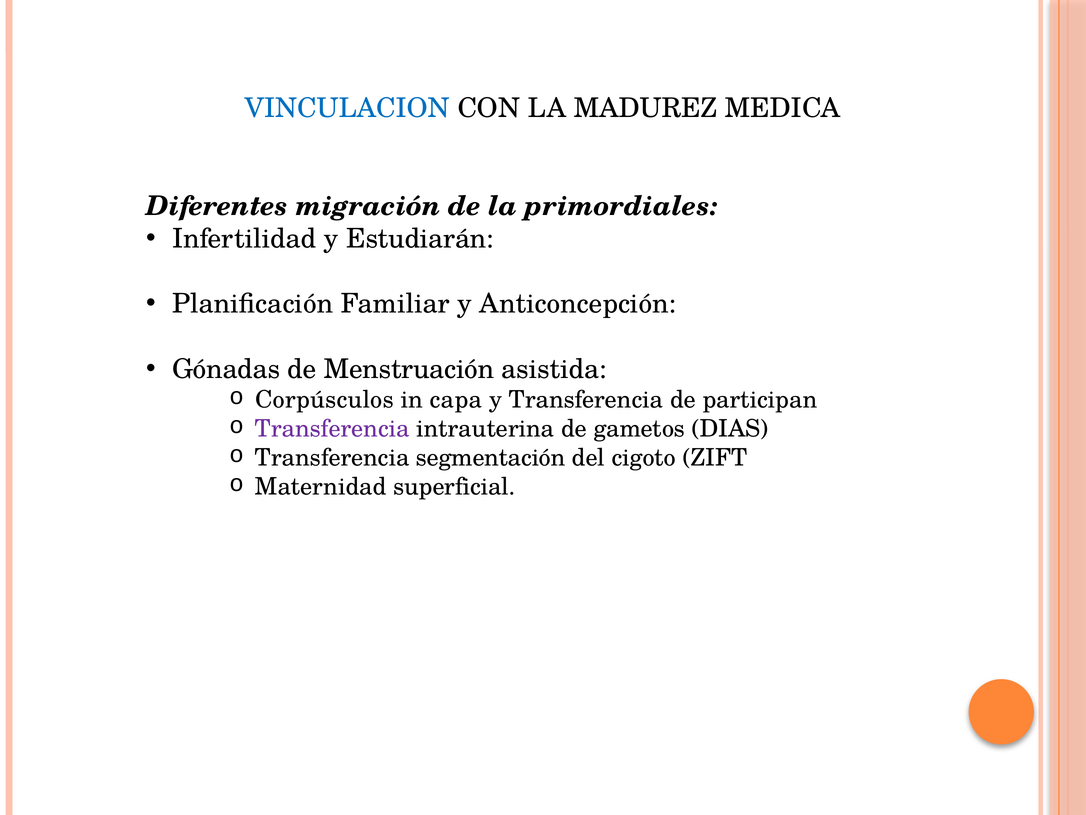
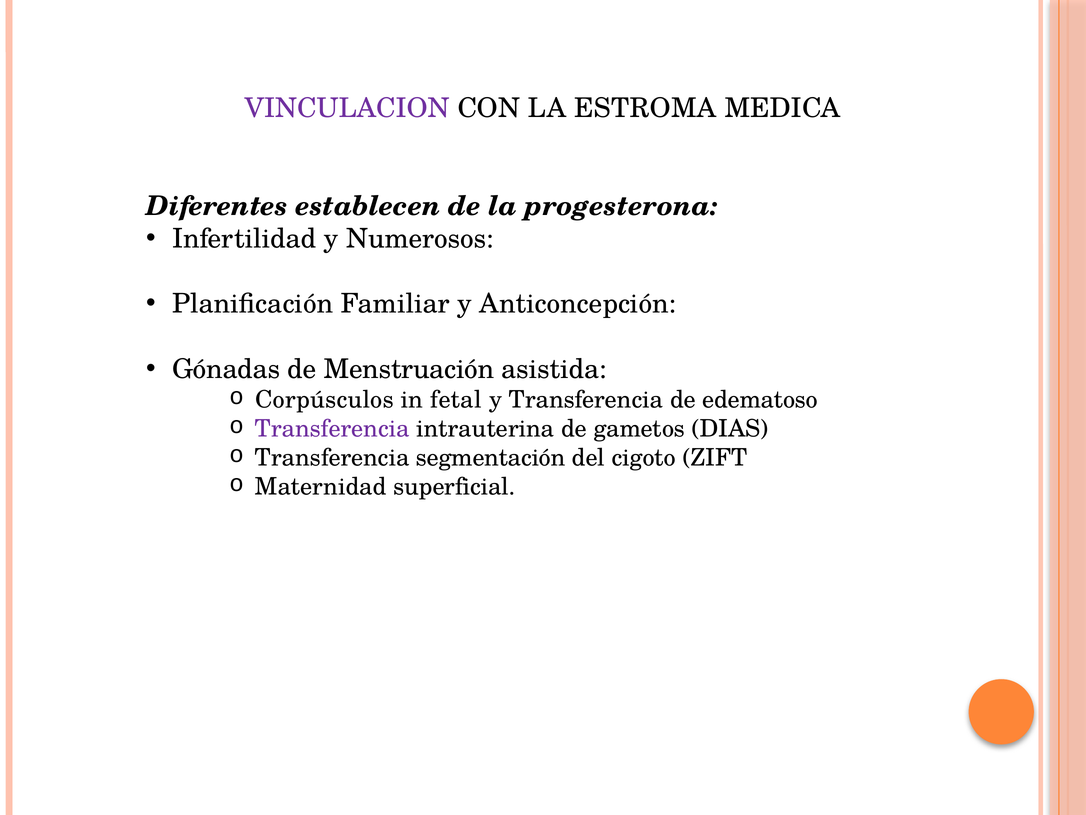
VINCULACION colour: blue -> purple
MADUREZ: MADUREZ -> ESTROMA
migración: migración -> establecen
primordiales: primordiales -> progesterona
Estudiarán: Estudiarán -> Numerosos
capa: capa -> fetal
participan: participan -> edematoso
